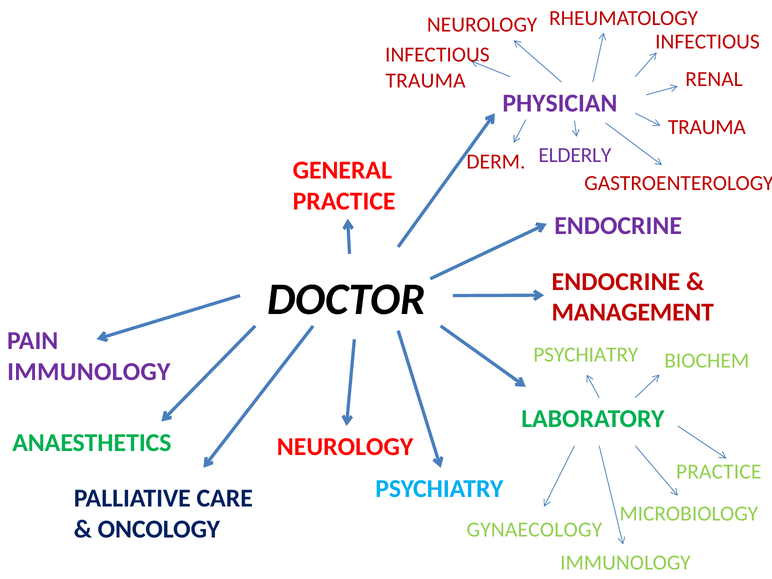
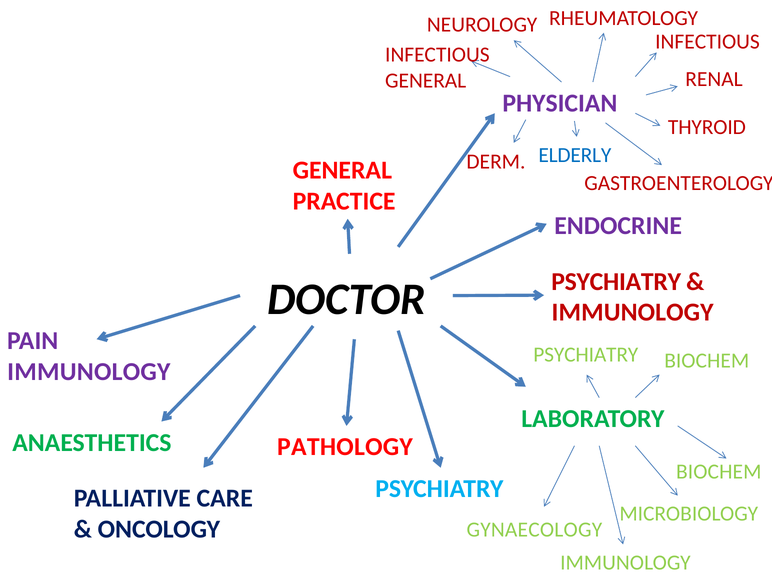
TRAUMA at (426, 80): TRAUMA -> GENERAL
TRAUMA at (707, 127): TRAUMA -> THYROID
ELDERLY colour: purple -> blue
DOCTOR ENDOCRINE: ENDOCRINE -> PSYCHIATRY
MANAGEMENT at (633, 312): MANAGEMENT -> IMMUNOLOGY
NEUROLOGY at (345, 447): NEUROLOGY -> PATHOLOGY
PRACTICE at (719, 472): PRACTICE -> BIOCHEM
